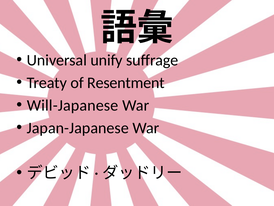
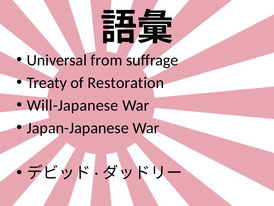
unify: unify -> from
Resentment: Resentment -> Restoration
